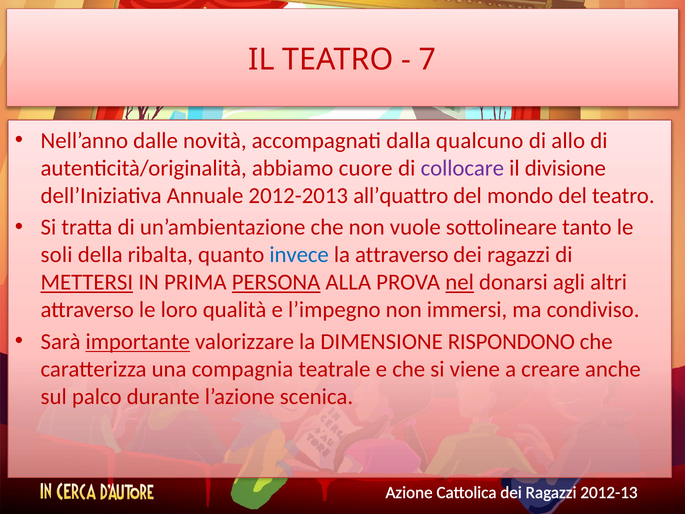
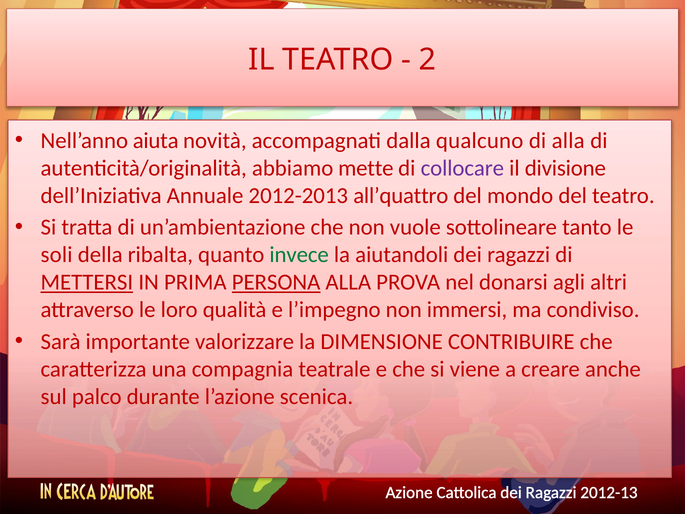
7: 7 -> 2
dalle: dalle -> aiuta
di allo: allo -> alla
cuore: cuore -> mette
invece colour: blue -> green
la attraverso: attraverso -> aiutandoli
nel underline: present -> none
importante underline: present -> none
RISPONDONO: RISPONDONO -> CONTRIBUIRE
